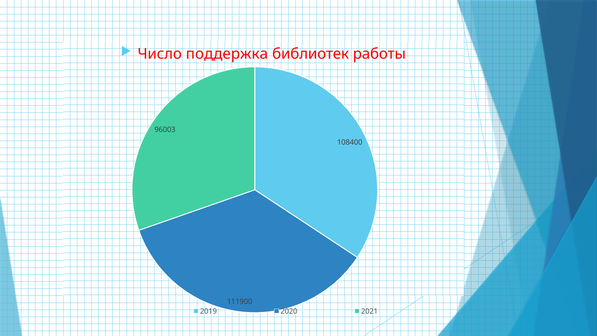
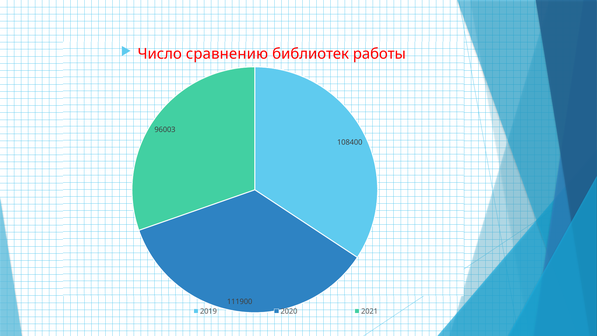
поддержка: поддержка -> сравнению
